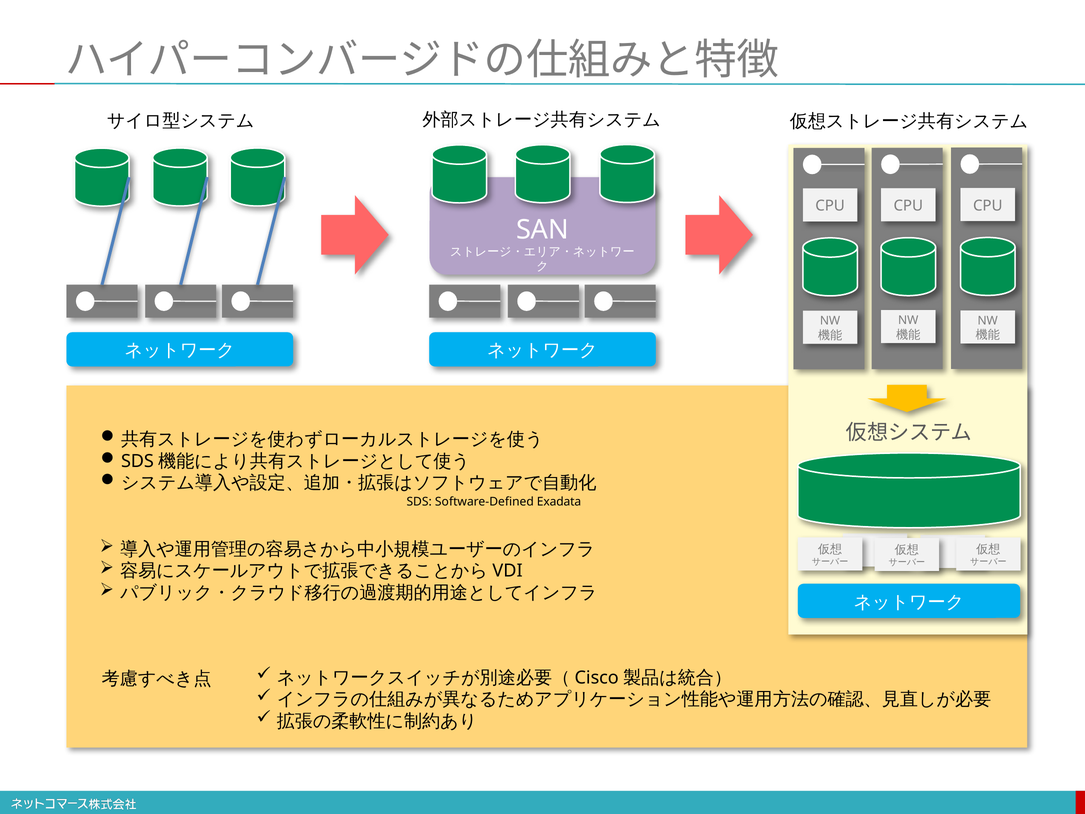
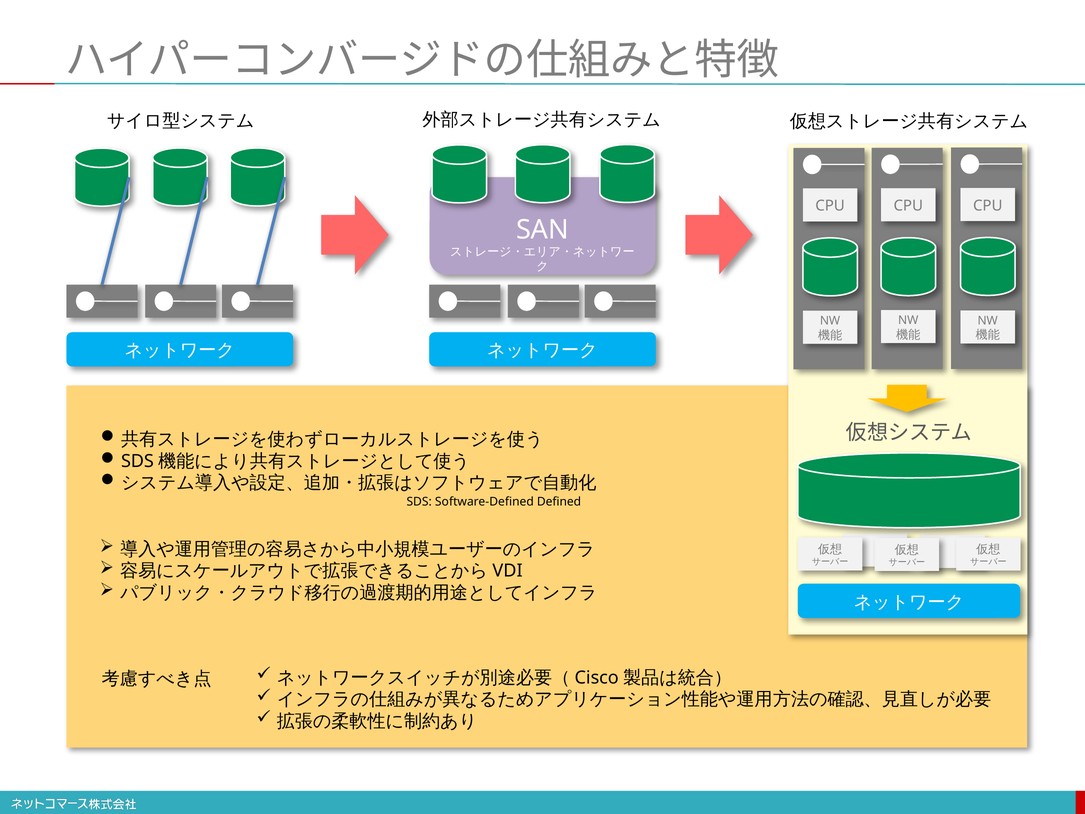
Exadata: Exadata -> Defined
